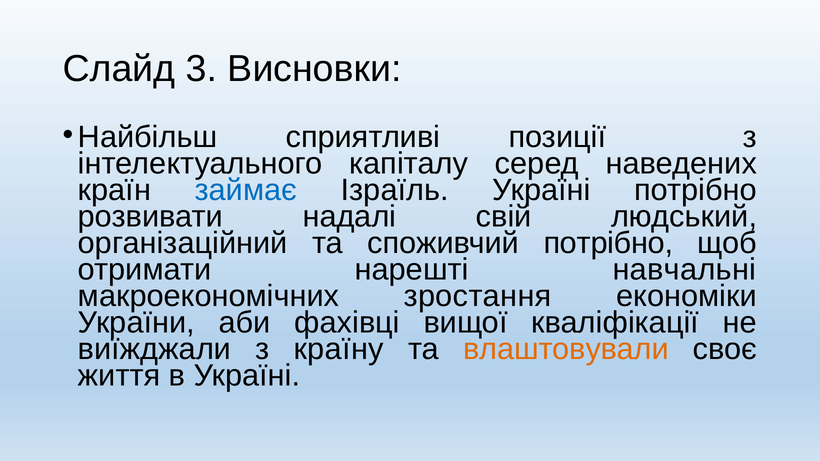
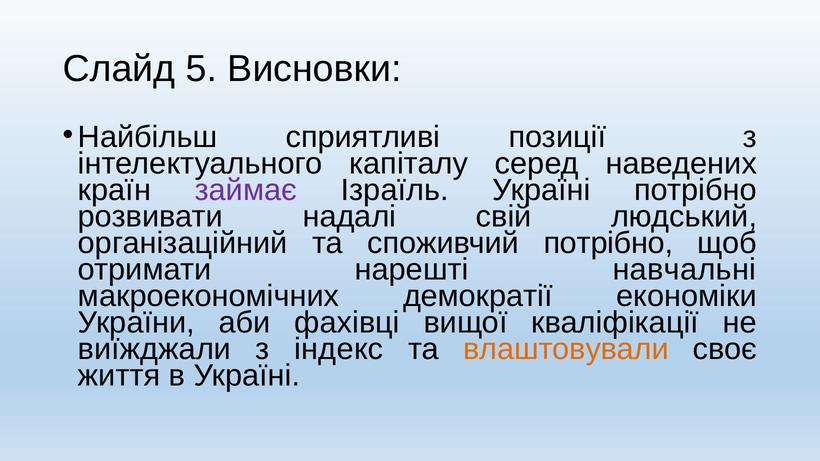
3: 3 -> 5
займає colour: blue -> purple
зростання: зростання -> демократії
країну: країну -> індекс
